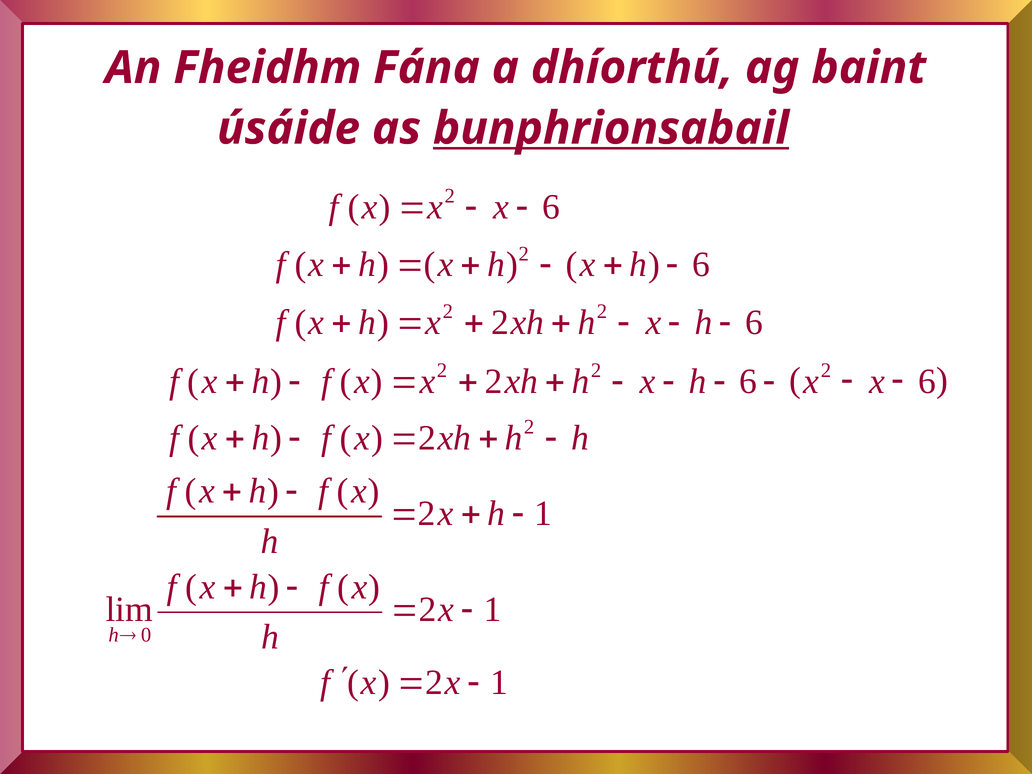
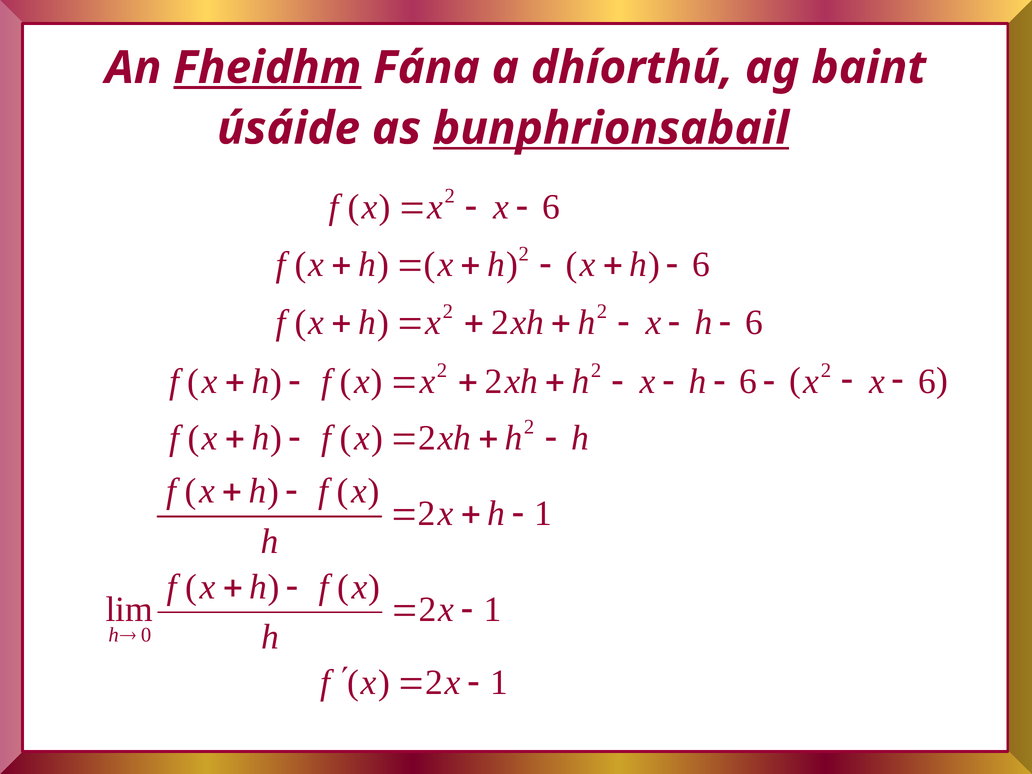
Fheidhm underline: none -> present
